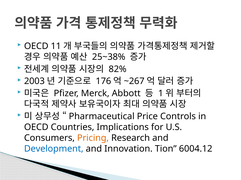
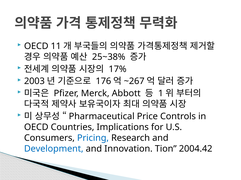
82%: 82% -> 17%
Pricing colour: orange -> blue
6004.12: 6004.12 -> 2004.42
